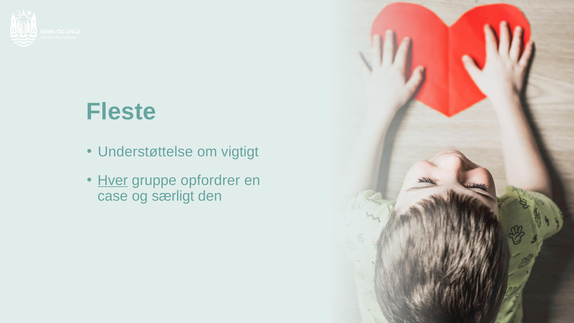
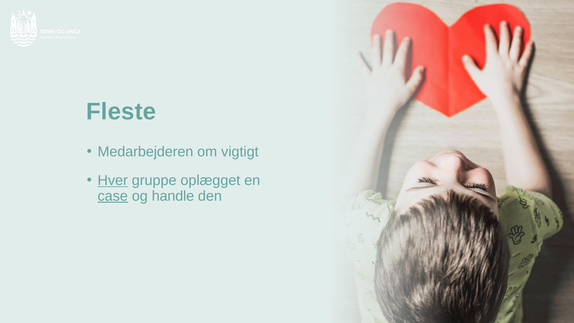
Understøttelse: Understøttelse -> Medarbejderen
opfordrer: opfordrer -> oplægget
case underline: none -> present
særligt: særligt -> handle
